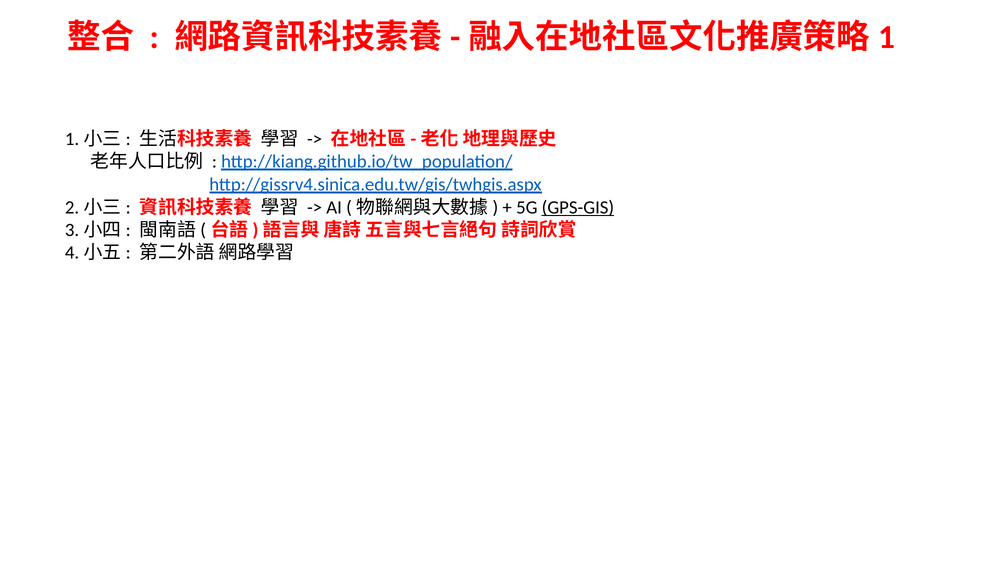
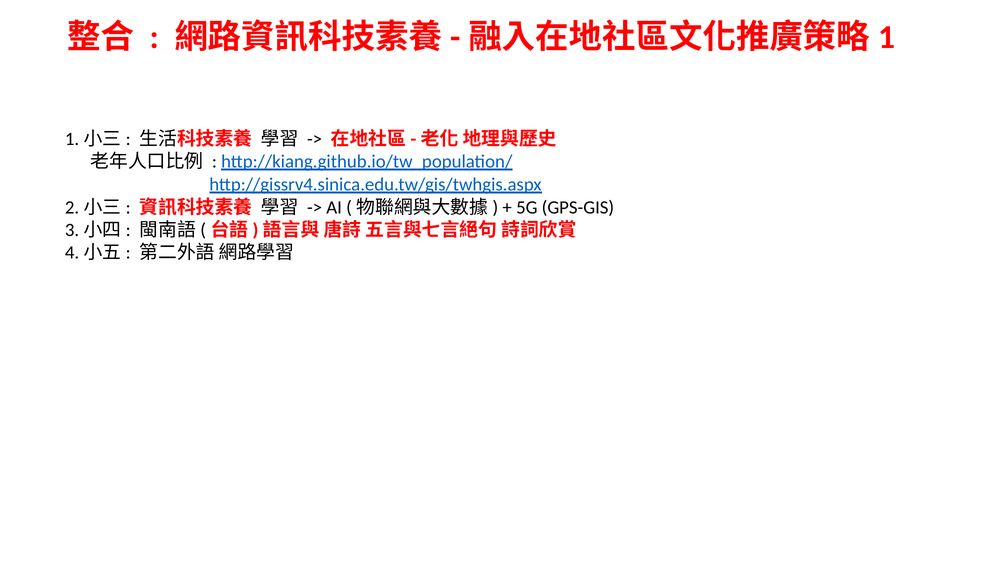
GPS-GIS underline: present -> none
